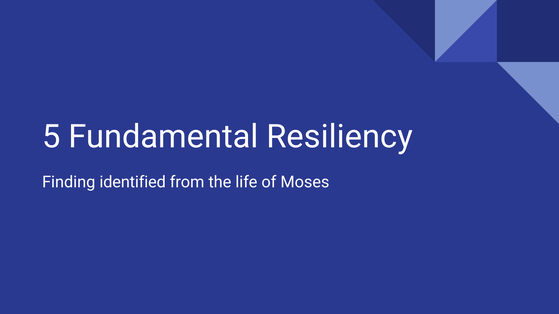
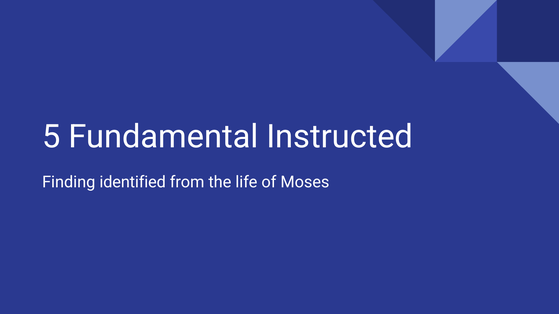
Resiliency: Resiliency -> Instructed
